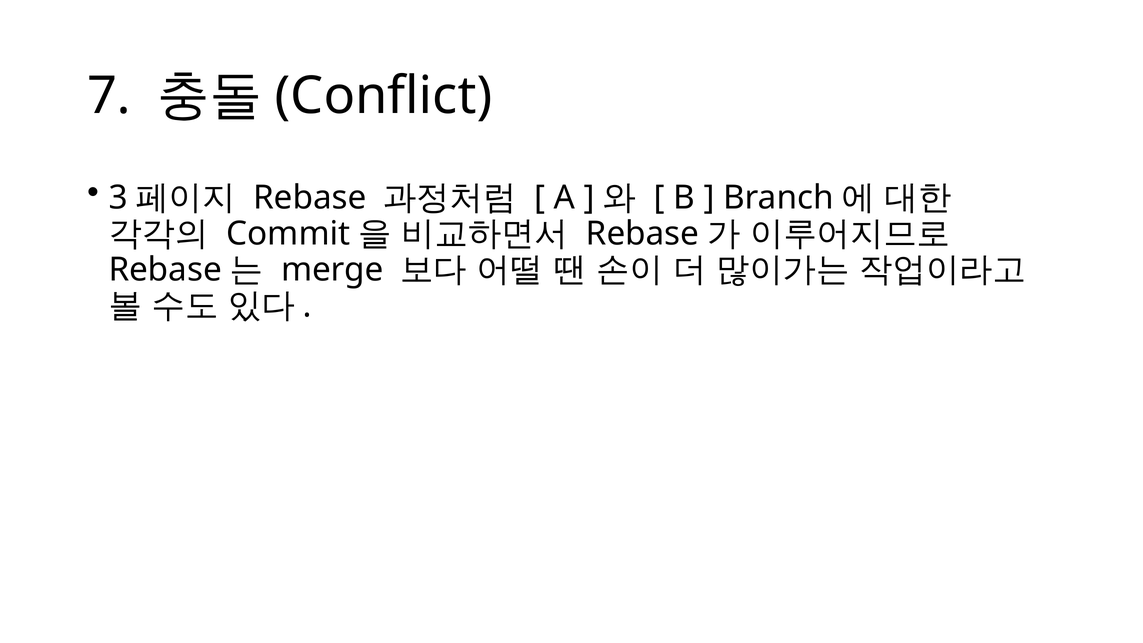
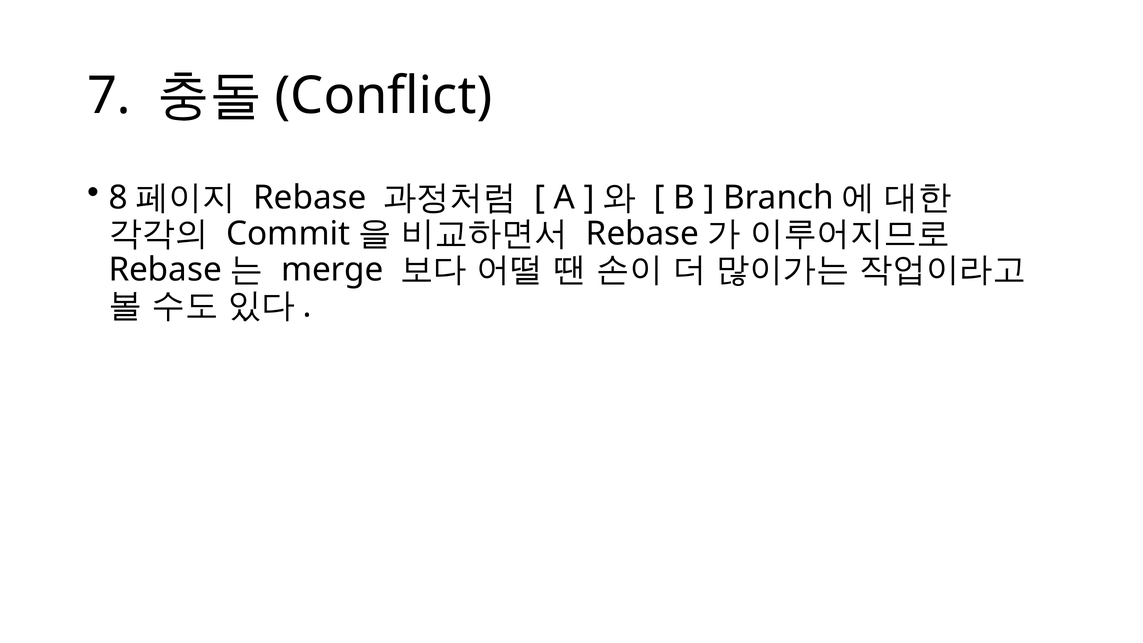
3: 3 -> 8
